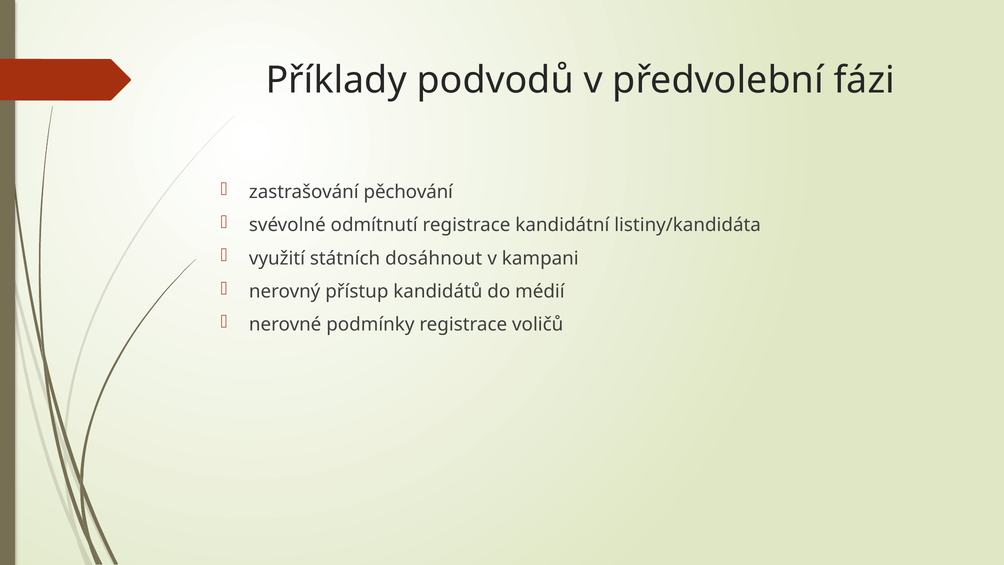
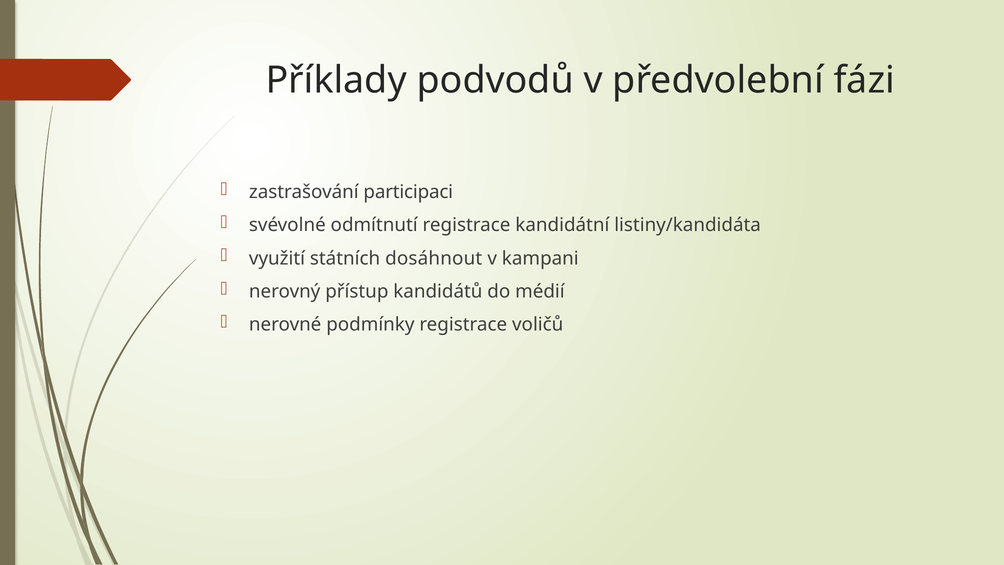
pěchování: pěchování -> participaci
